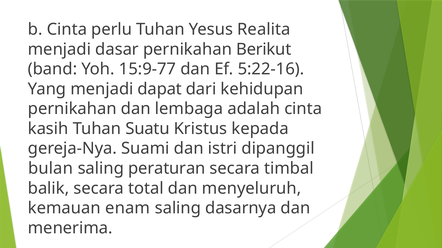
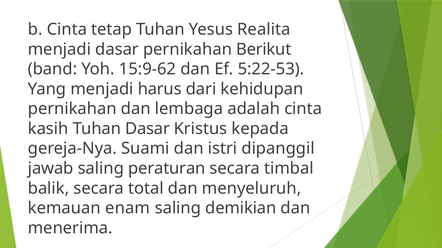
perlu: perlu -> tetap
15:9-77: 15:9-77 -> 15:9-62
5:22-16: 5:22-16 -> 5:22-53
dapat: dapat -> harus
Tuhan Suatu: Suatu -> Dasar
bulan: bulan -> jawab
dasarnya: dasarnya -> demikian
